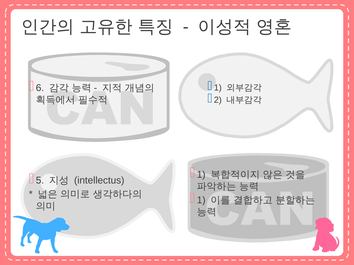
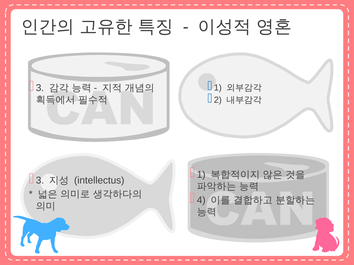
6 at (40, 88): 6 -> 3
5 at (40, 181): 5 -> 3
1 at (201, 200): 1 -> 4
